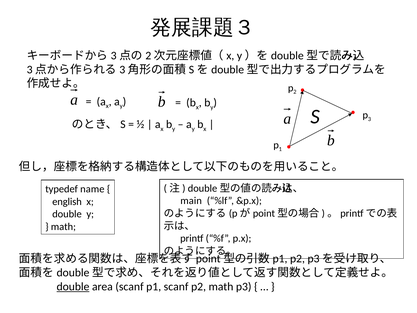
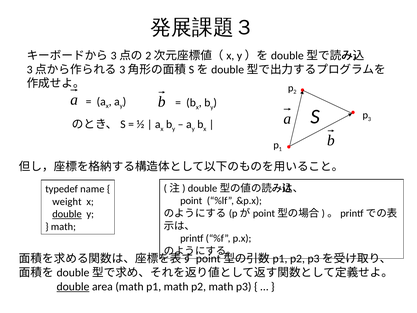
main: main -> point
english: english -> weight
double at (67, 214) underline: none -> present
area scanf: scanf -> math
p1 scanf: scanf -> math
